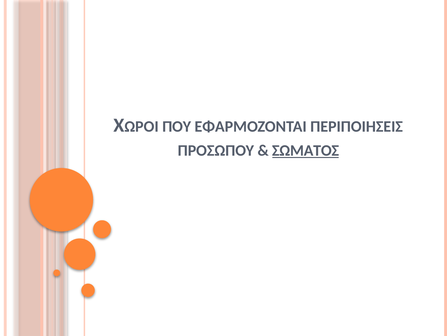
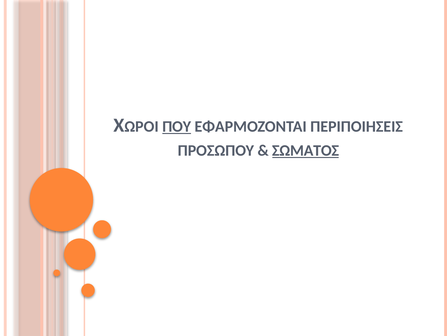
ΠΟΥ underline: none -> present
